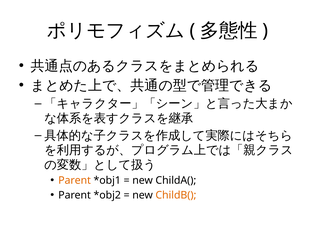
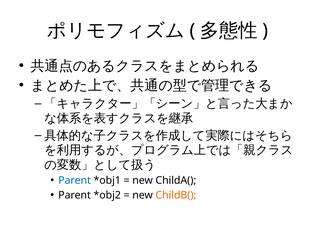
Parent at (75, 181) colour: orange -> blue
